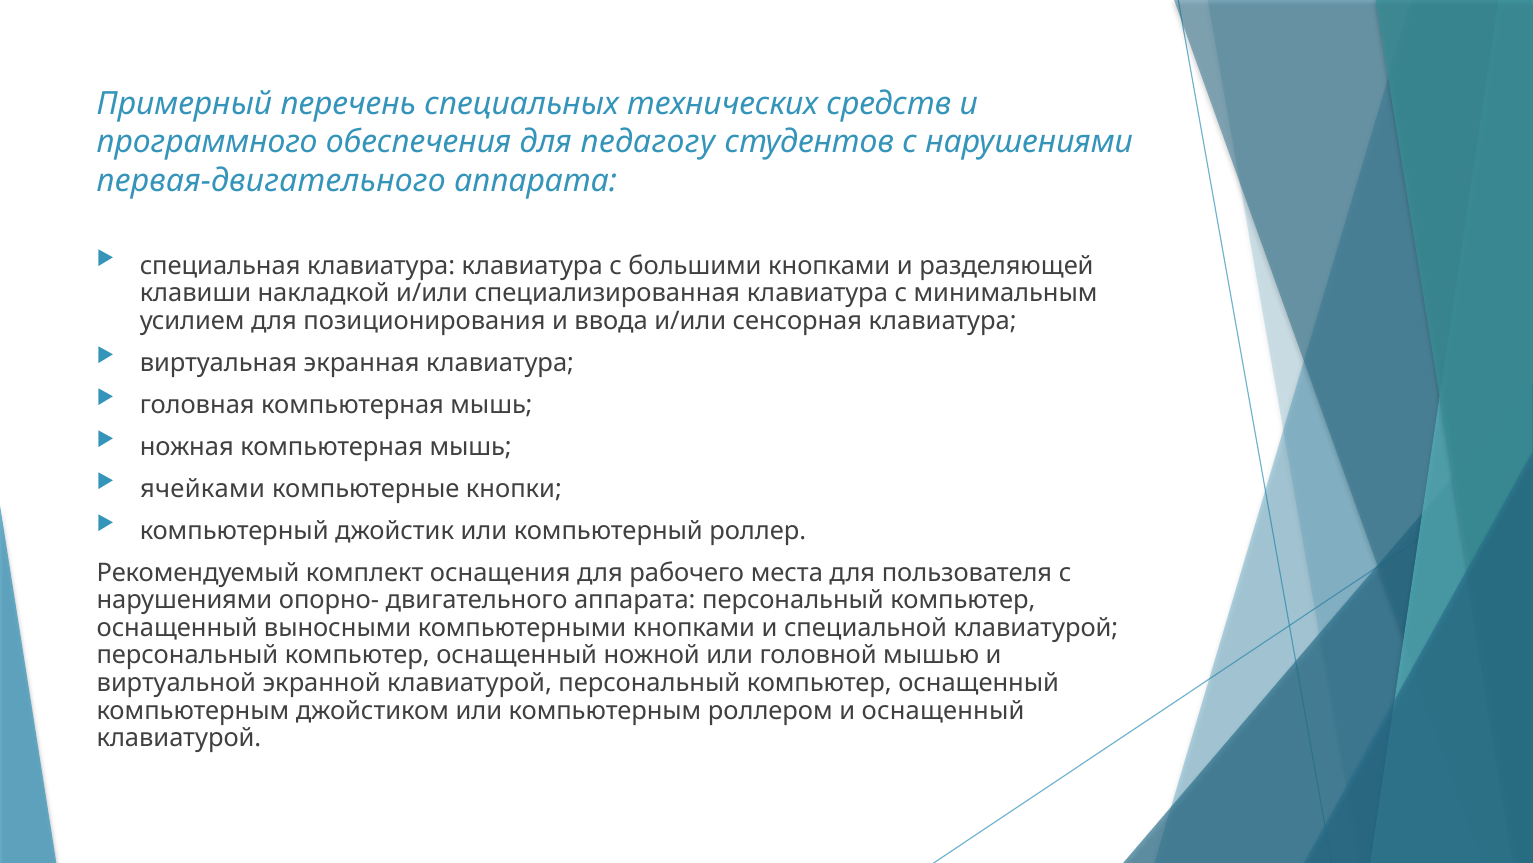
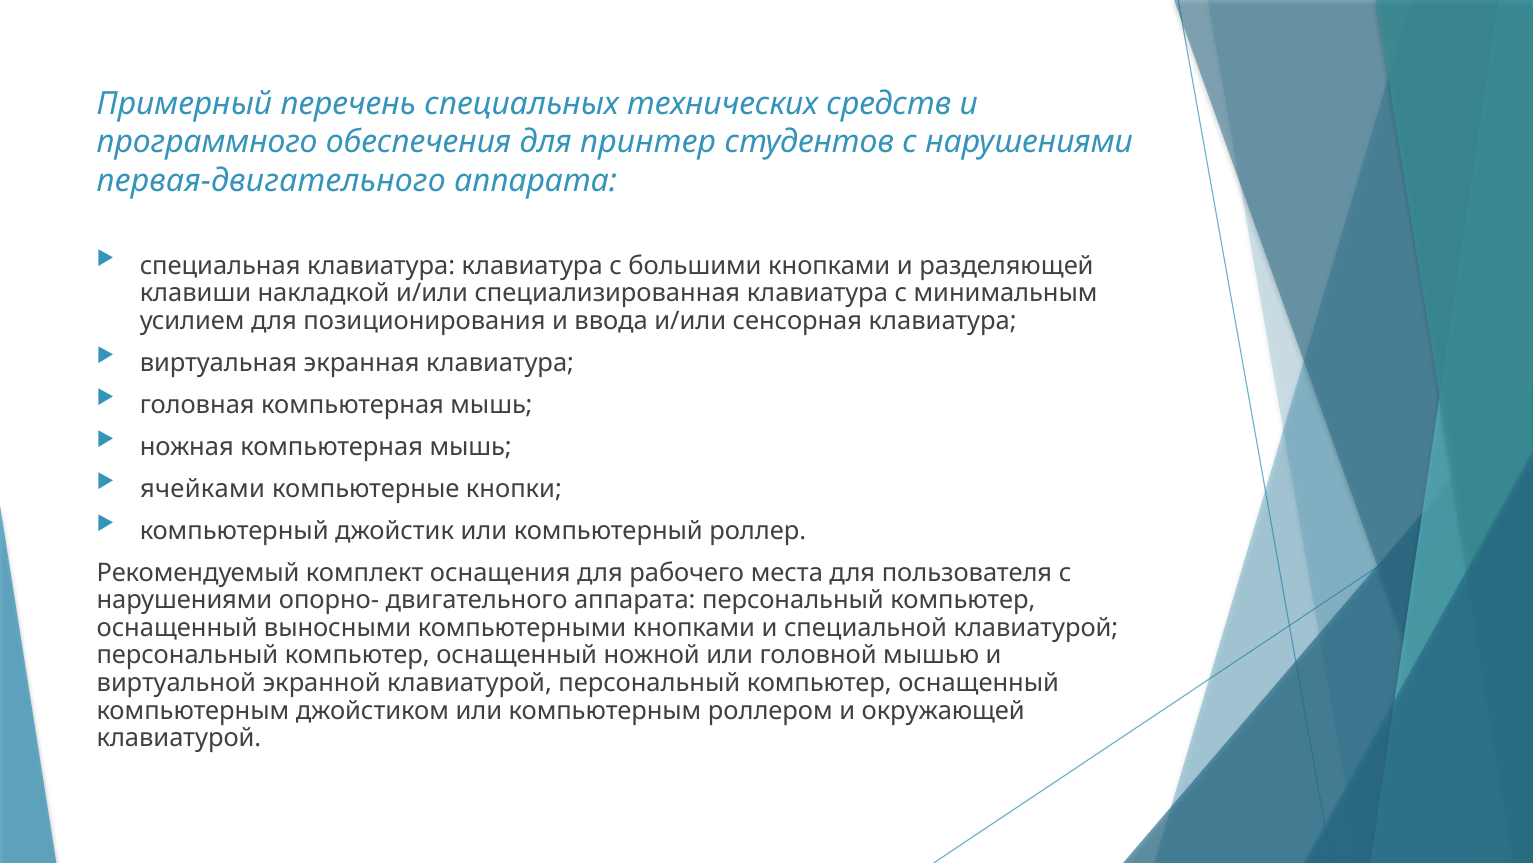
педагогу: педагогу -> принтер
и оснащенный: оснащенный -> окружающей
